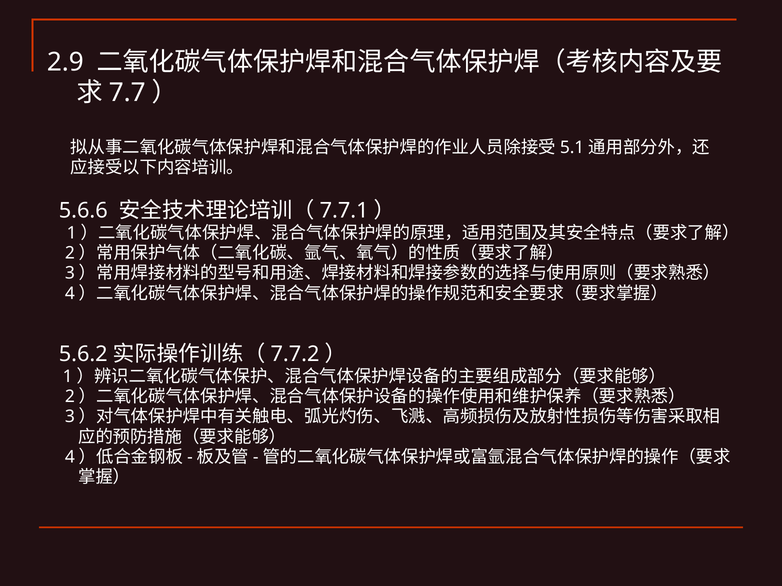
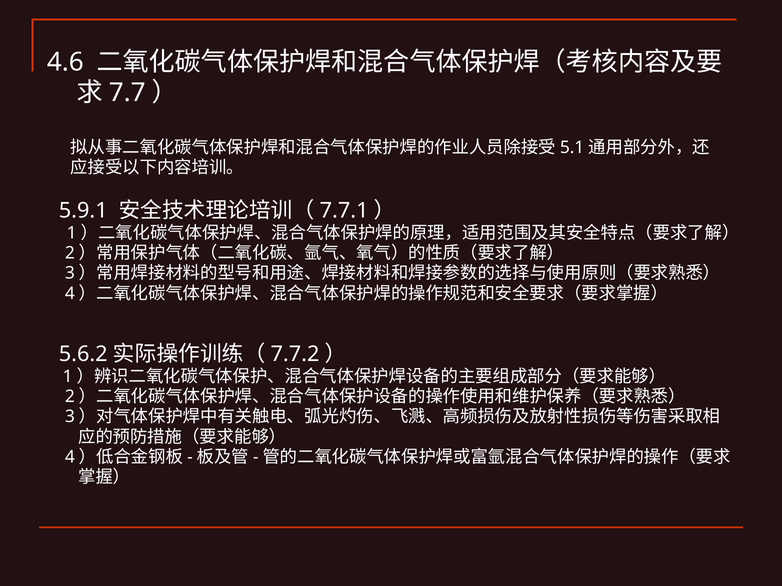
2.9: 2.9 -> 4.6
5.6.6: 5.6.6 -> 5.9.1
